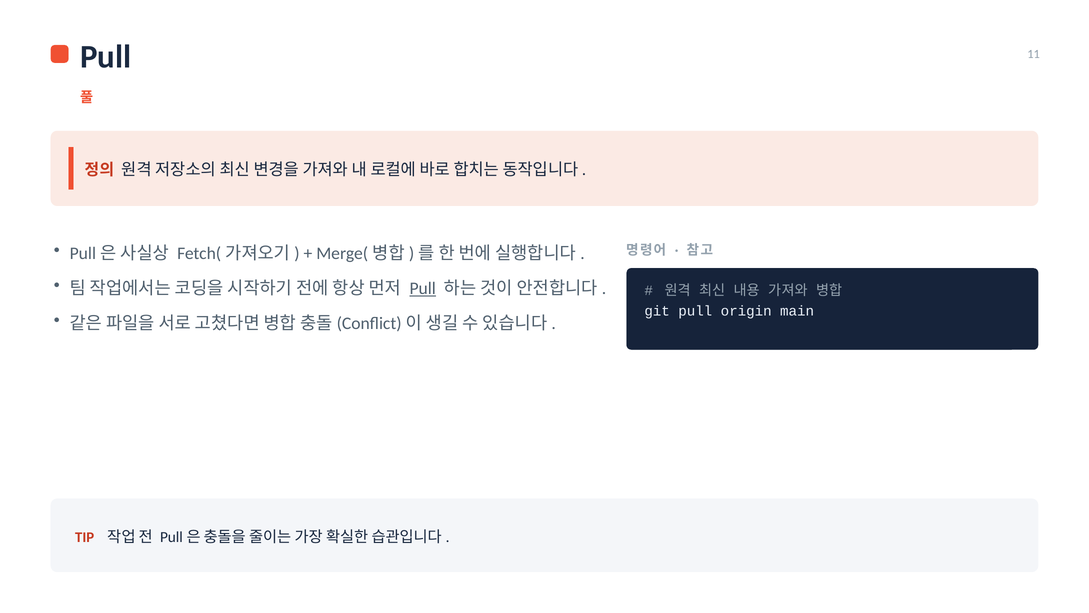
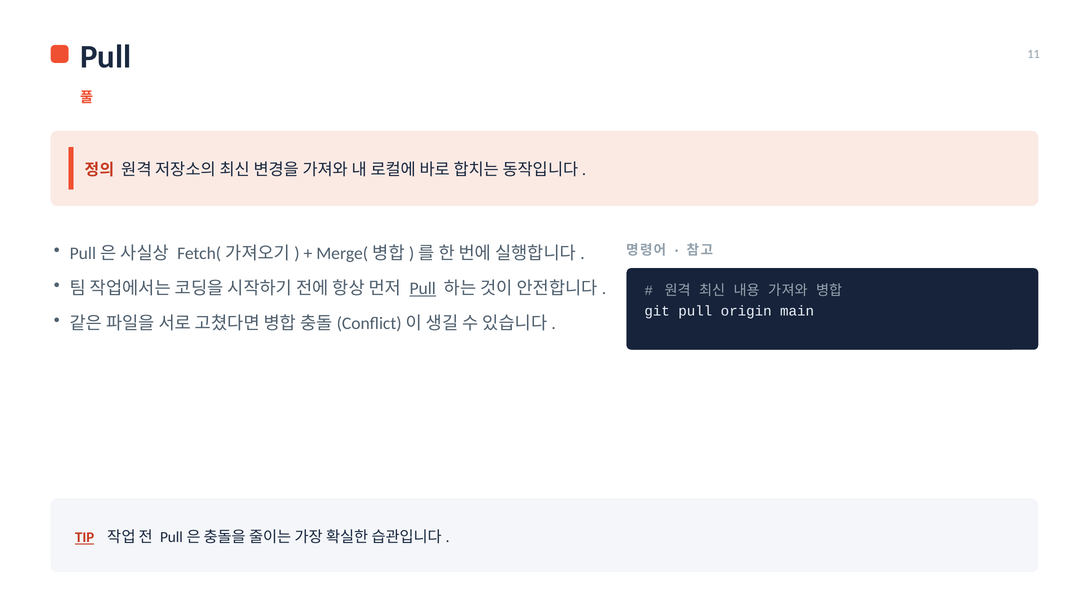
TIP underline: none -> present
